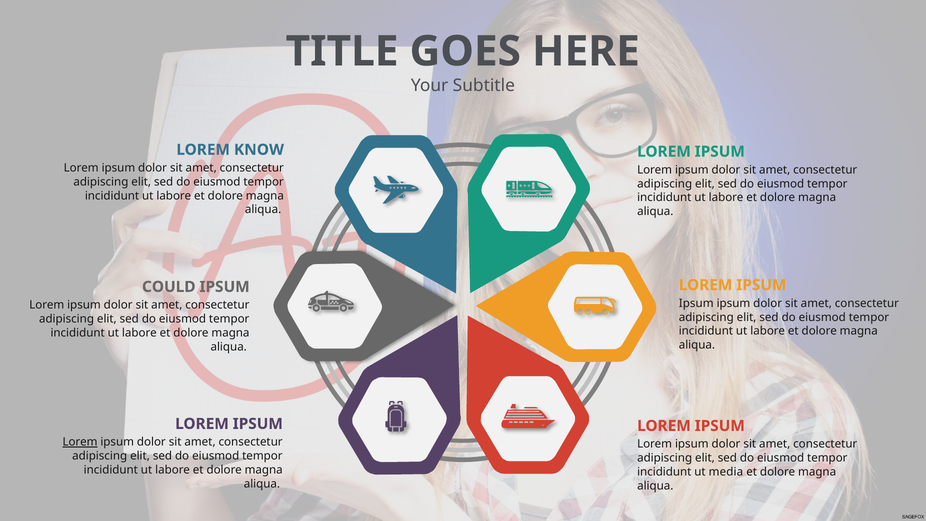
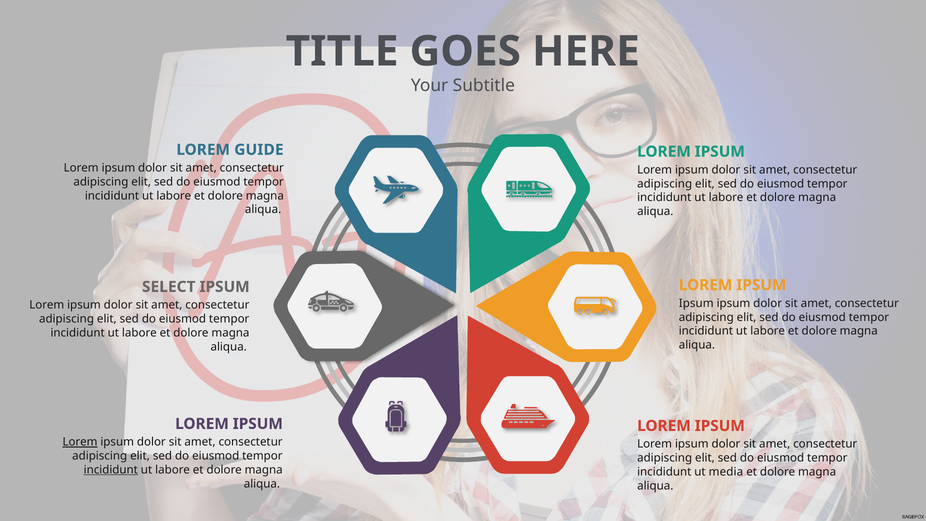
KNOW: KNOW -> GUIDE
COULD: COULD -> SELECT
incididunt at (111, 470) underline: none -> present
